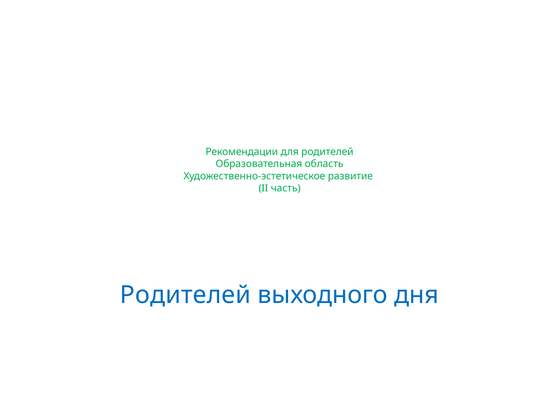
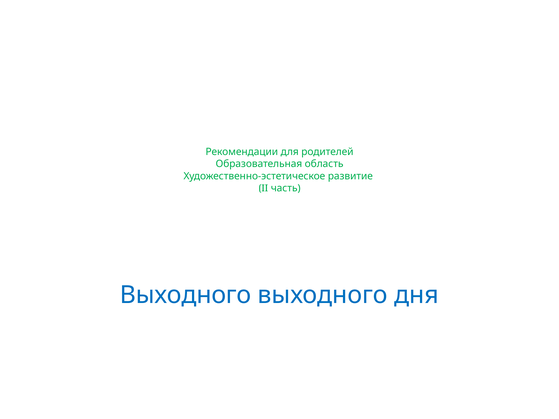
Родителей at (185, 295): Родителей -> Выходного
